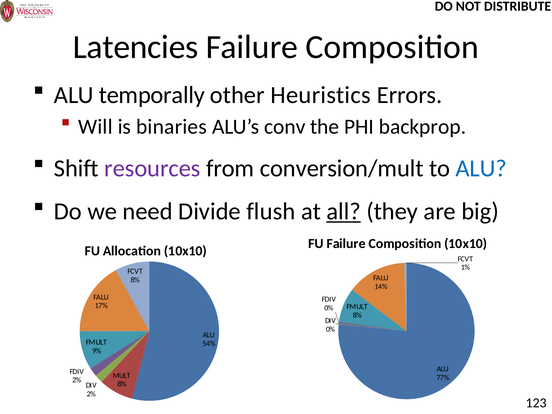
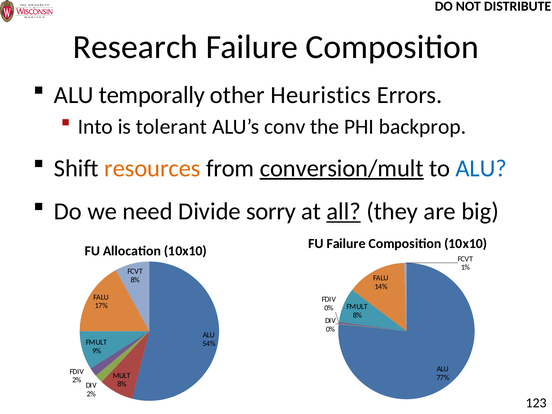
Latencies: Latencies -> Research
Will: Will -> Into
binaries: binaries -> tolerant
resources colour: purple -> orange
conversion/mult underline: none -> present
flush: flush -> sorry
